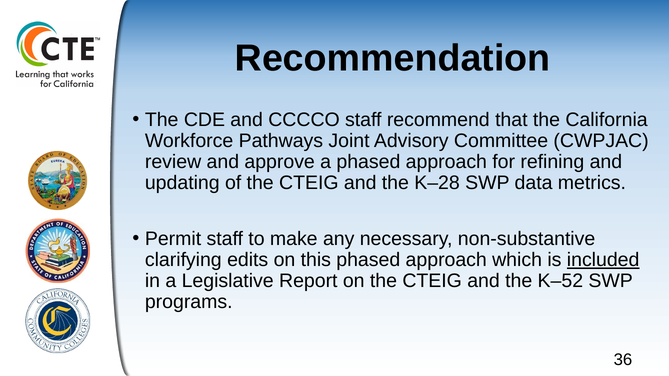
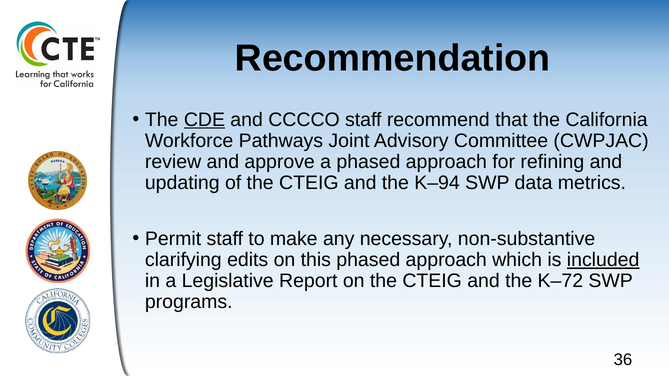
CDE underline: none -> present
K–28: K–28 -> K–94
K–52: K–52 -> K–72
